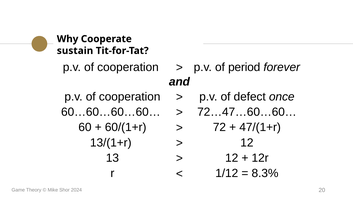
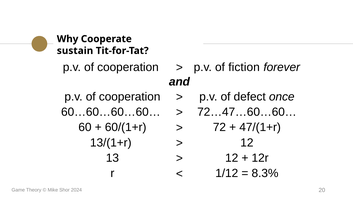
period: period -> fiction
